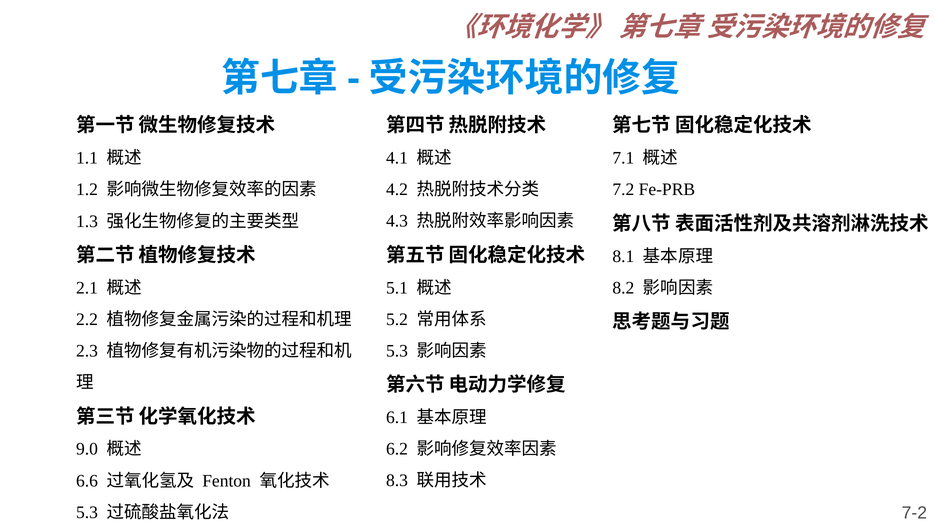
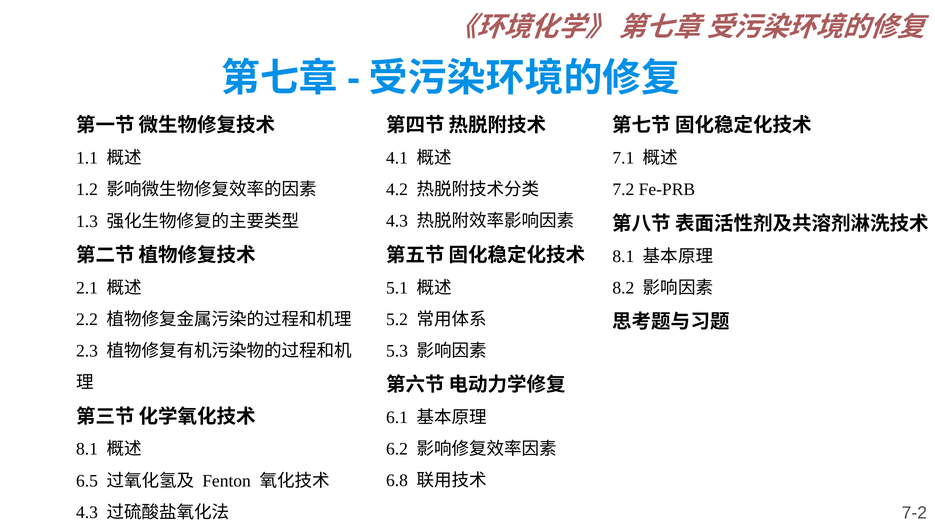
9.0 at (87, 449): 9.0 -> 8.1
8.3: 8.3 -> 6.8
6.6: 6.6 -> 6.5
5.3 at (87, 512): 5.3 -> 4.3
